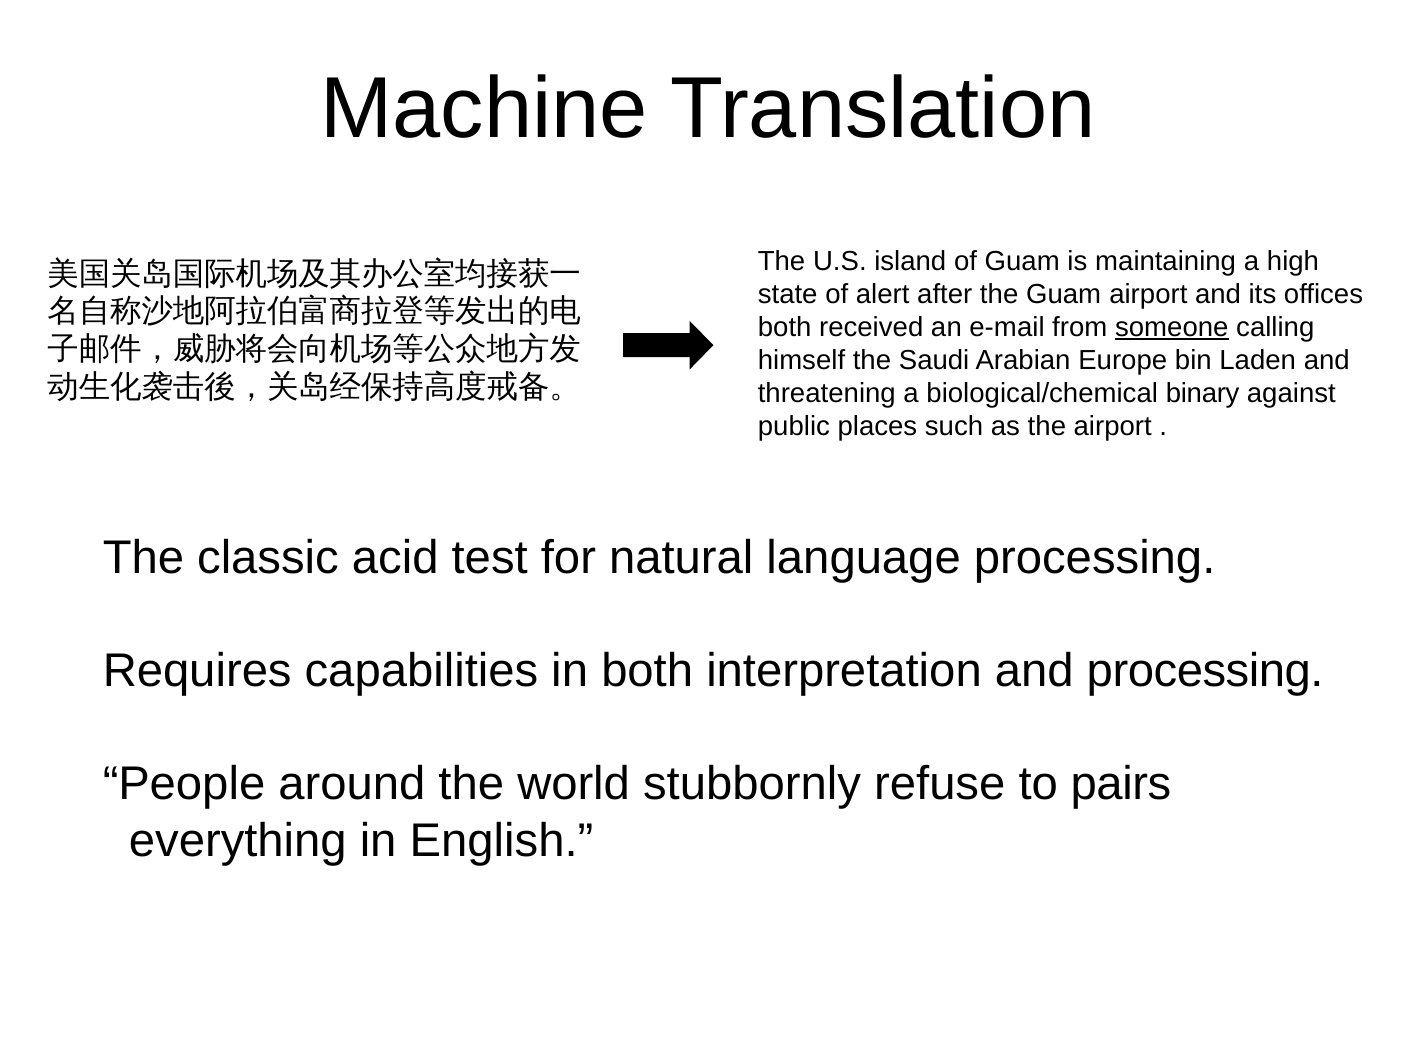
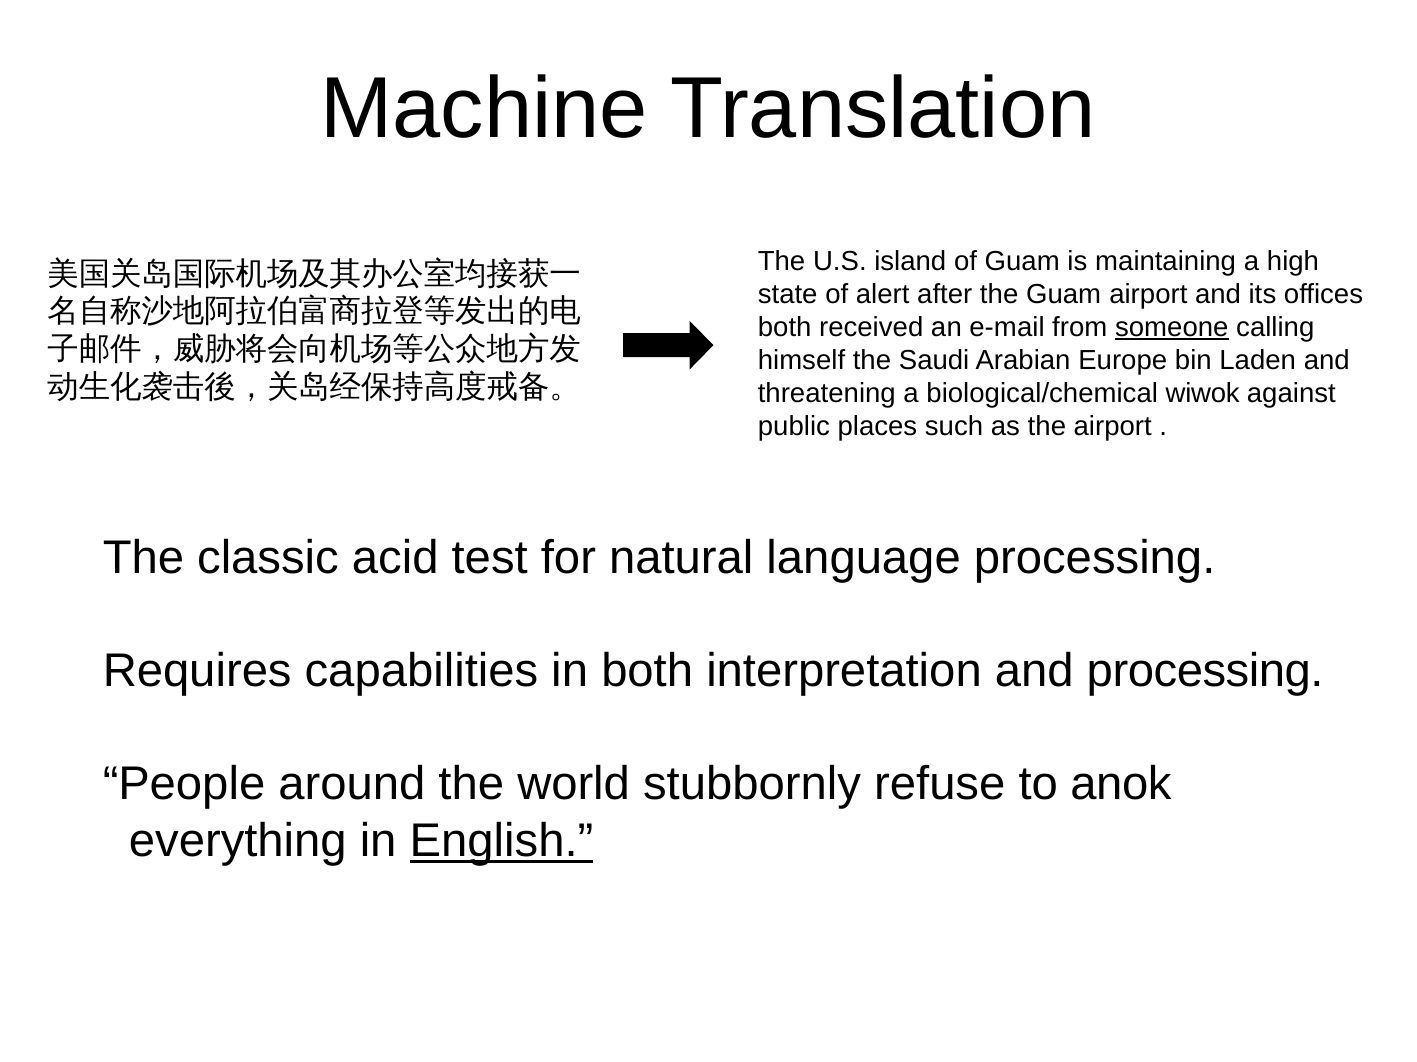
binary: binary -> wiwok
pairs: pairs -> anok
English underline: none -> present
